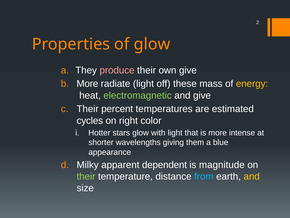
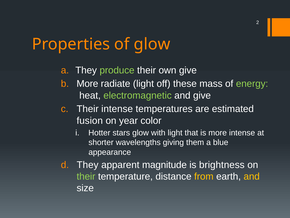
produce colour: pink -> light green
energy colour: yellow -> light green
Their percent: percent -> intense
cycles: cycles -> fusion
right: right -> year
Milky at (88, 164): Milky -> They
dependent: dependent -> magnitude
magnitude: magnitude -> brightness
from colour: light blue -> yellow
